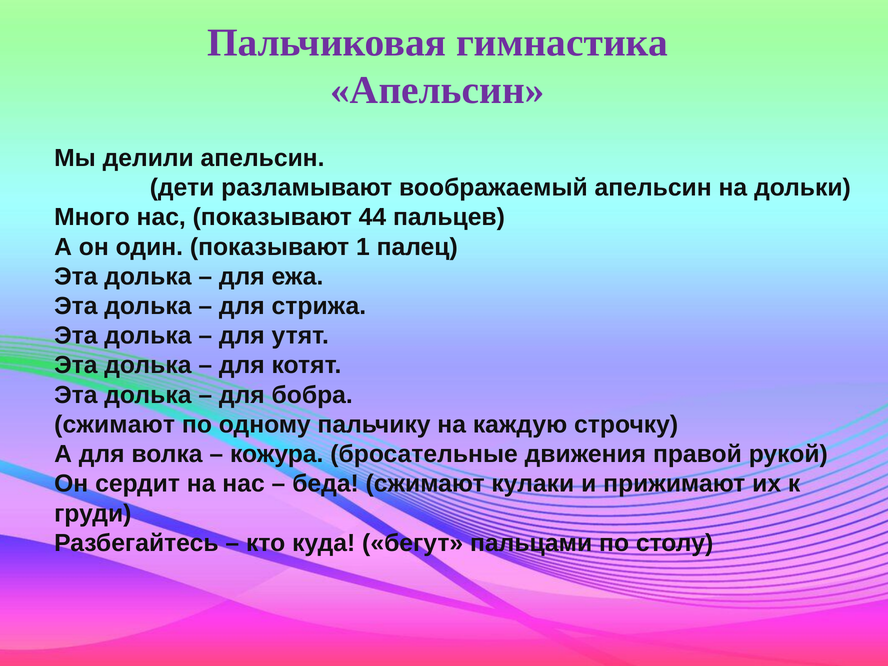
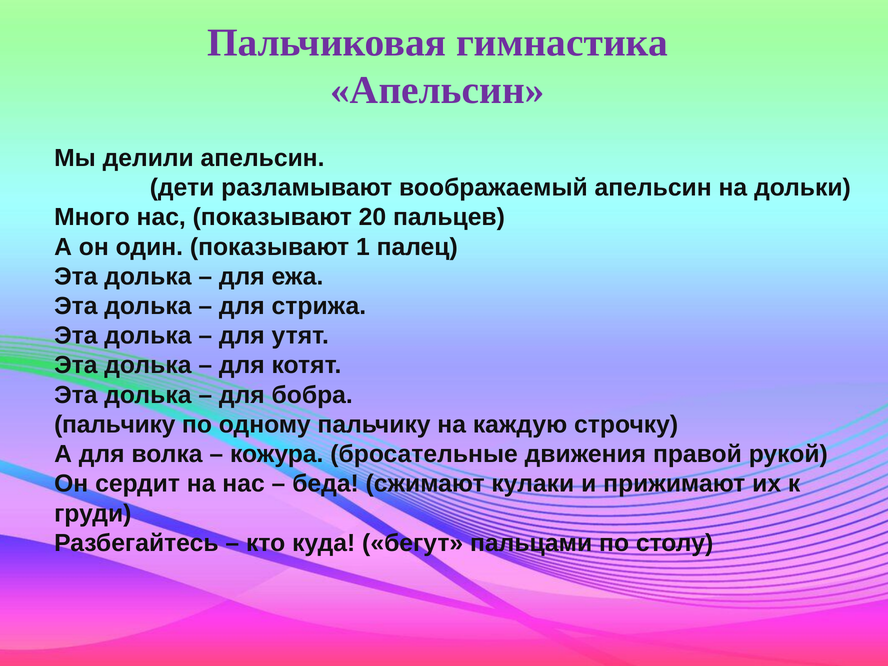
44: 44 -> 20
сжимают at (115, 425): сжимают -> пальчику
